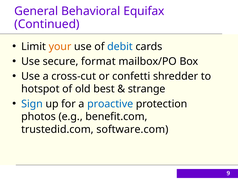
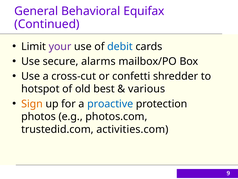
your colour: orange -> purple
format: format -> alarms
strange: strange -> various
Sign colour: blue -> orange
benefit.com: benefit.com -> photos.com
software.com: software.com -> activities.com
